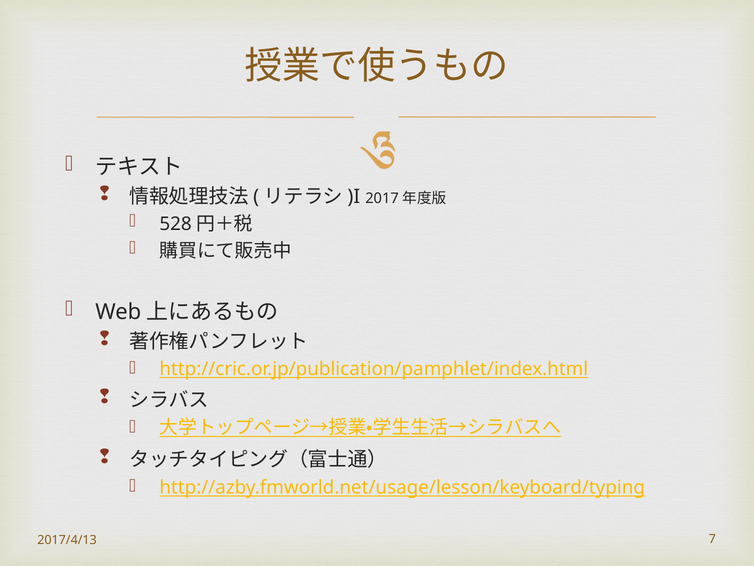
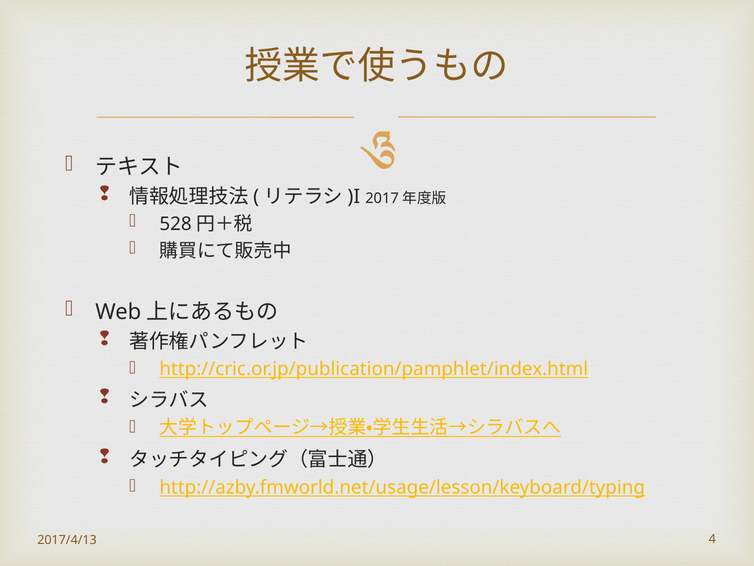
7: 7 -> 4
